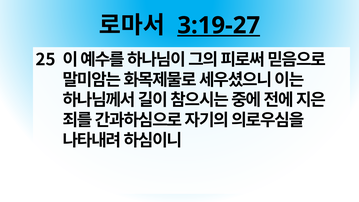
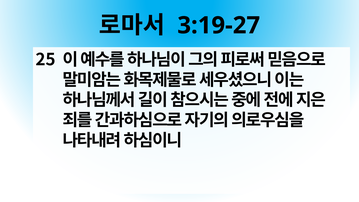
3:19-27 underline: present -> none
